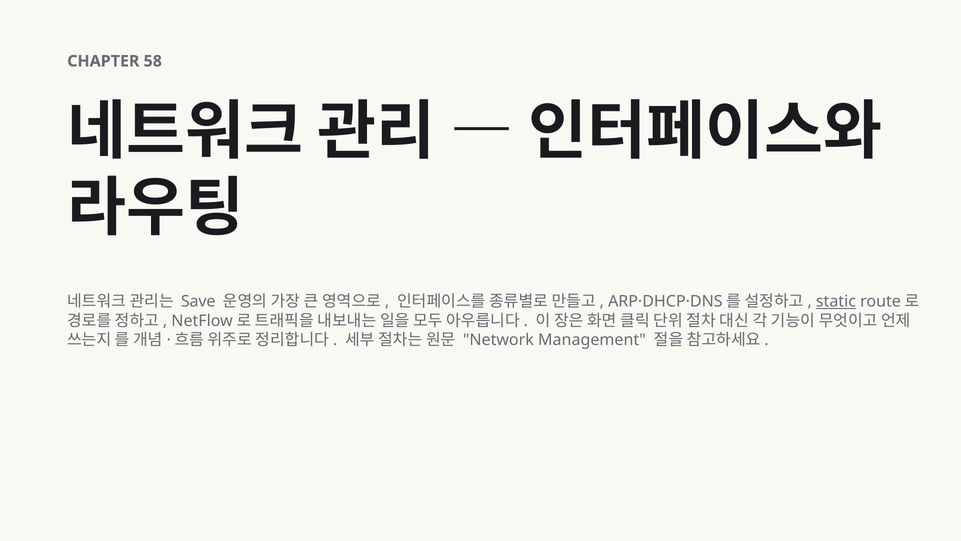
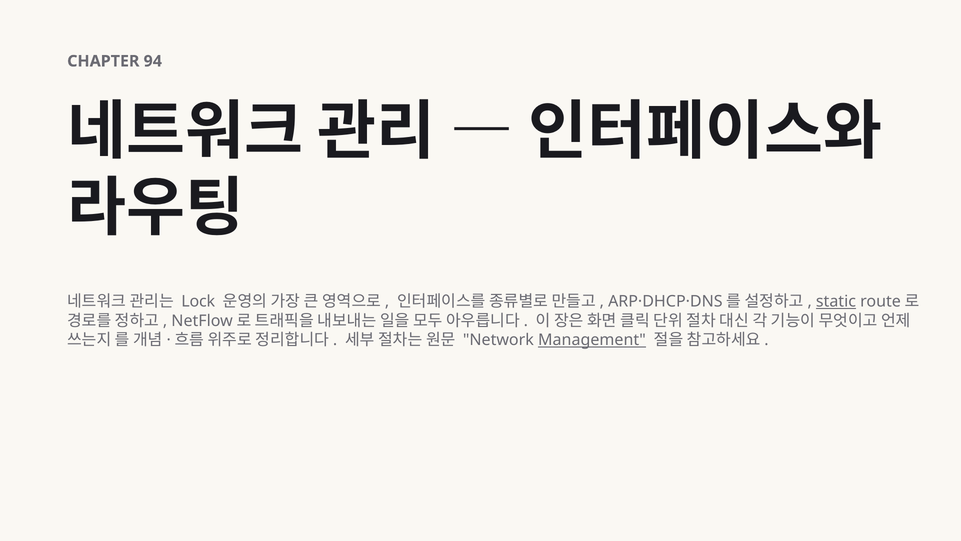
58: 58 -> 94
Save: Save -> Lock
Management underline: none -> present
